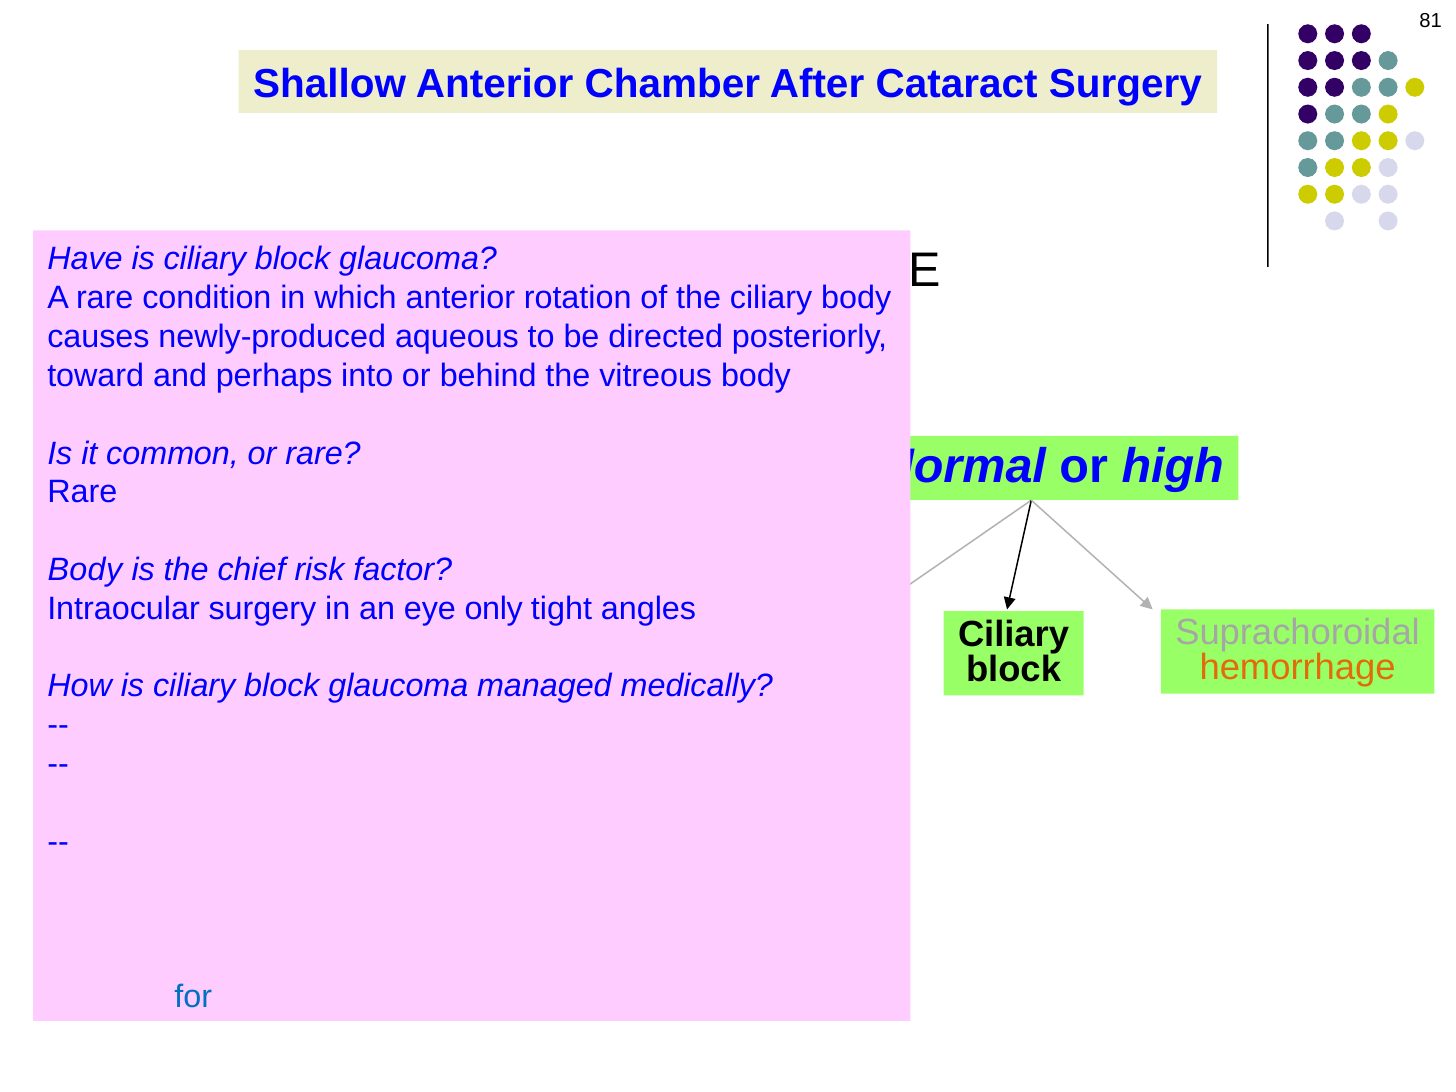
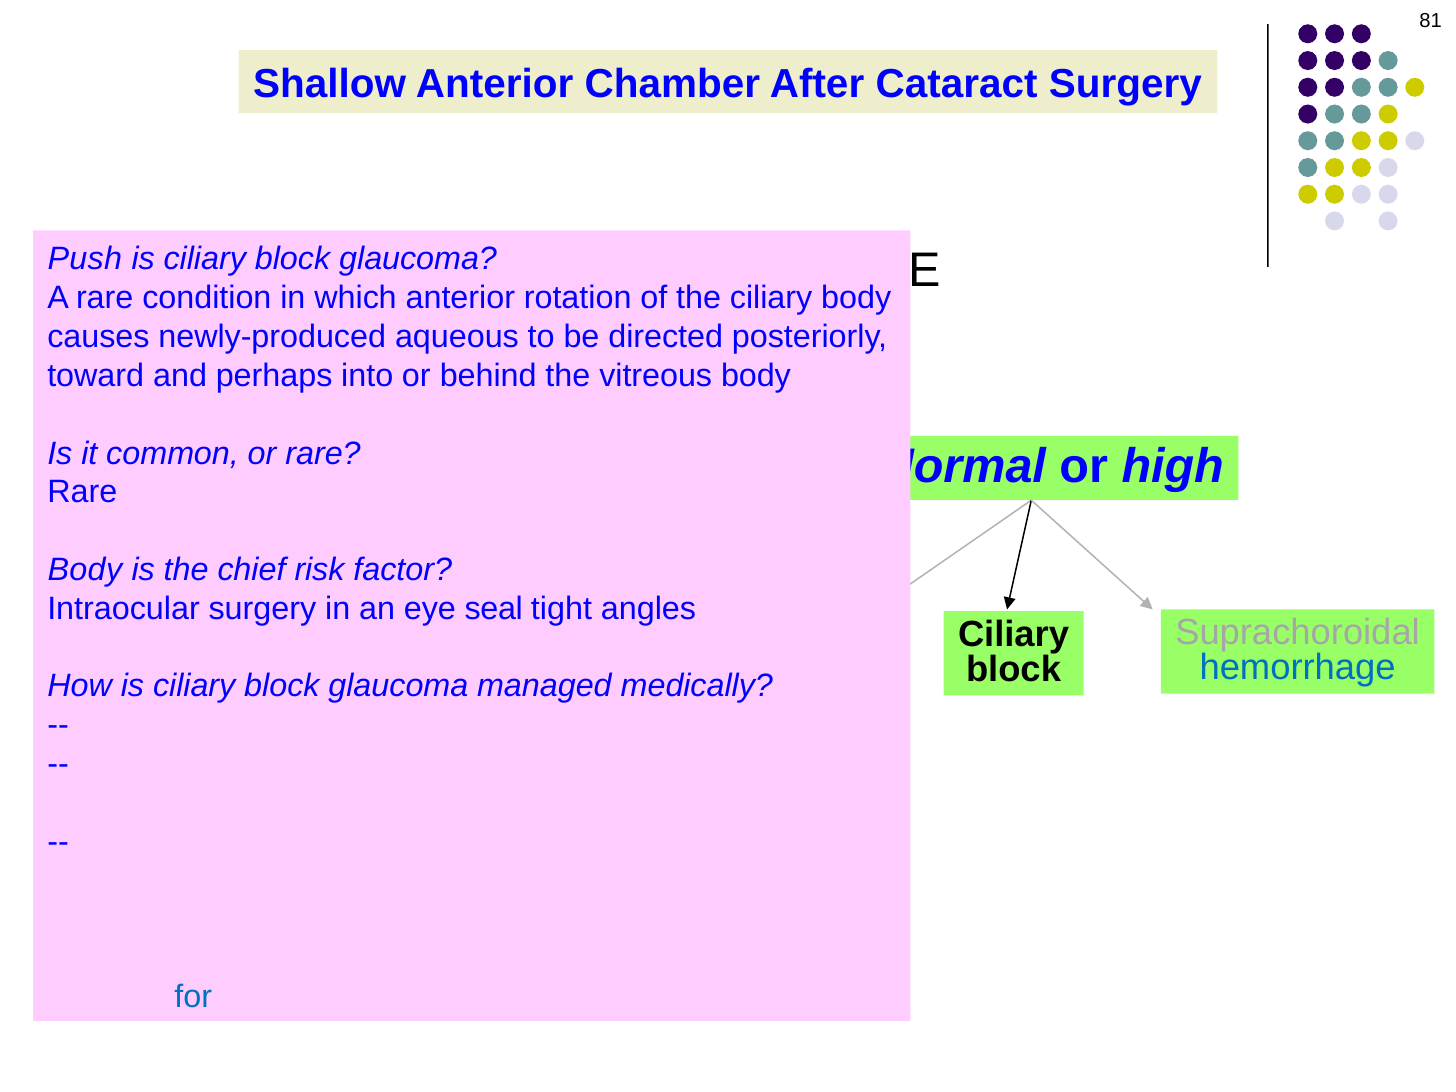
Have: Have -> Push
only: only -> seal
hemorrhage colour: orange -> blue
